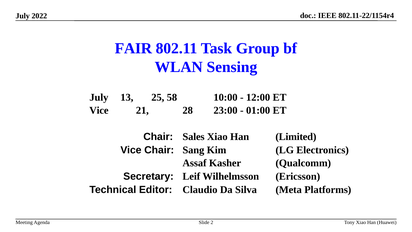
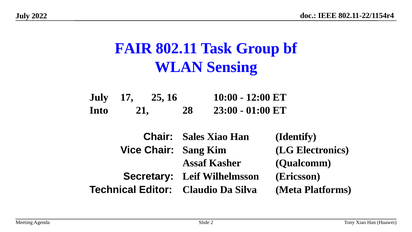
13: 13 -> 17
58: 58 -> 16
Vice at (99, 110): Vice -> Into
Limited: Limited -> Identify
